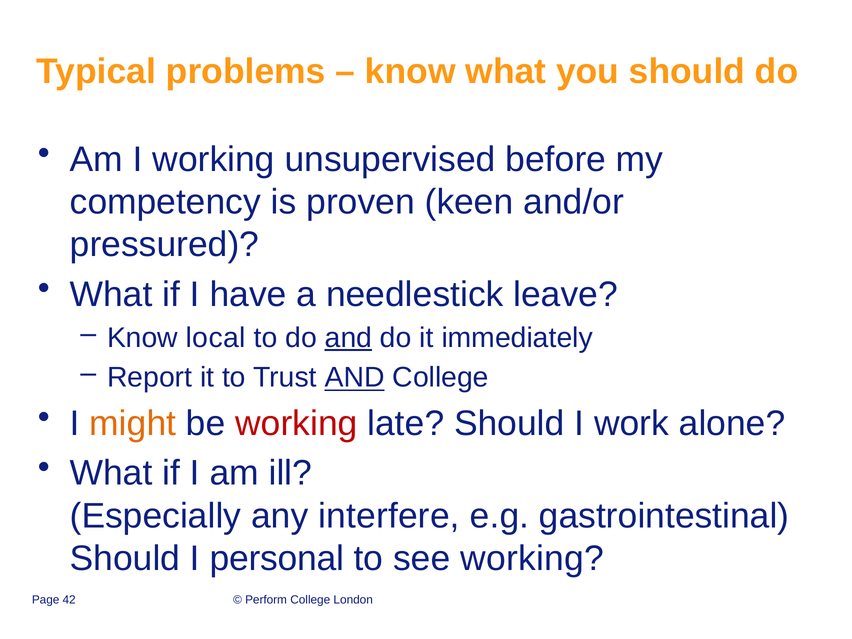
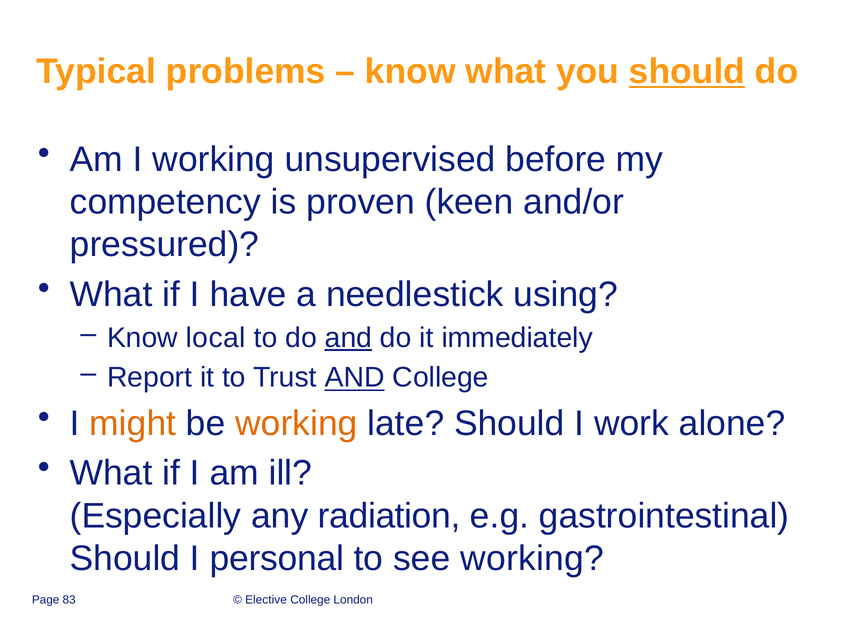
should at (687, 72) underline: none -> present
leave: leave -> using
working at (296, 424) colour: red -> orange
interfere: interfere -> radiation
42: 42 -> 83
Perform: Perform -> Elective
